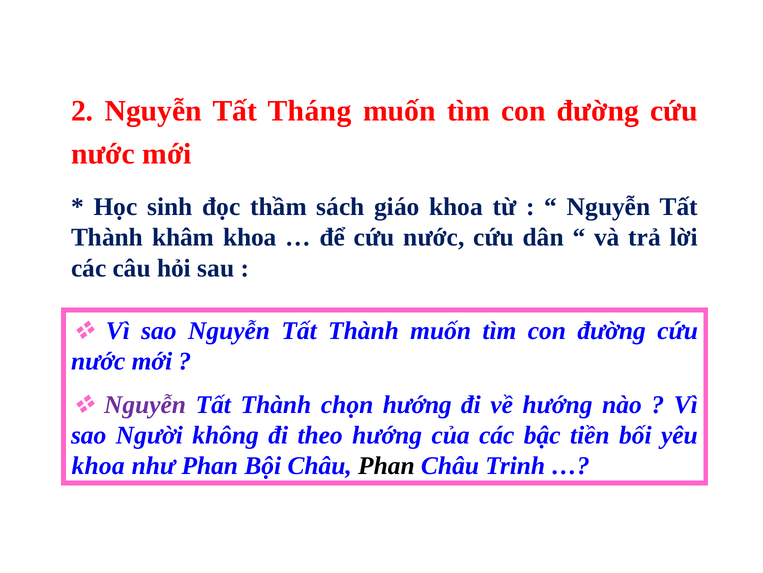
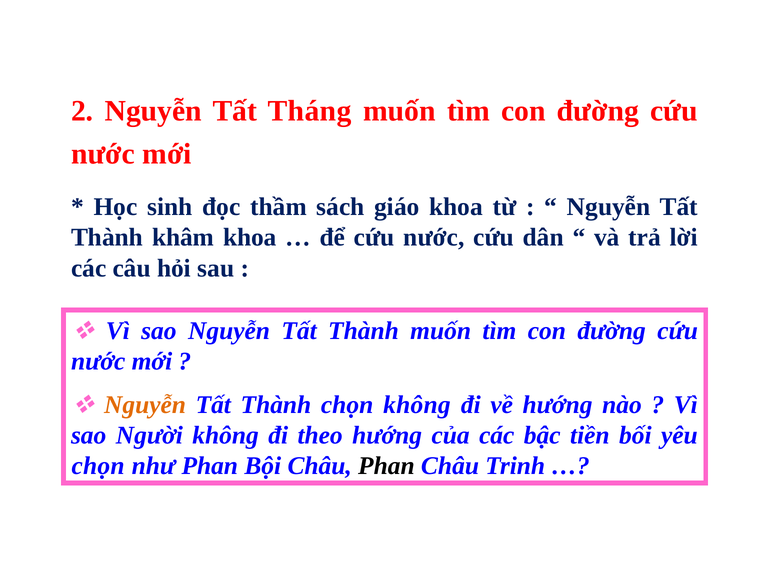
Nguyễn at (145, 404) colour: purple -> orange
chọn hướng: hướng -> không
khoa at (98, 465): khoa -> chọn
